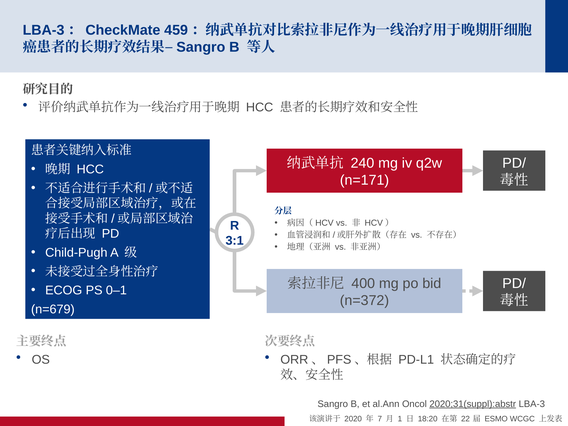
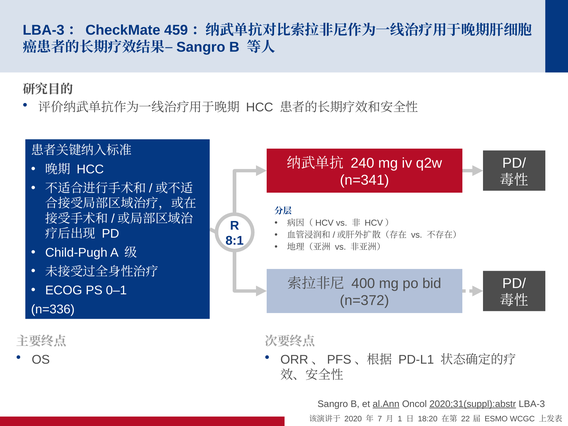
n=171: n=171 -> n=341
3:1: 3:1 -> 8:1
n=679: n=679 -> n=336
al.Ann underline: none -> present
